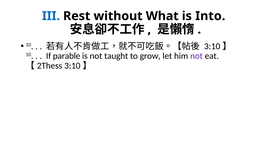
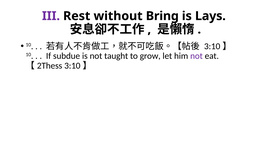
III colour: blue -> purple
What: What -> Bring
Into: Into -> Lays
parable: parable -> subdue
